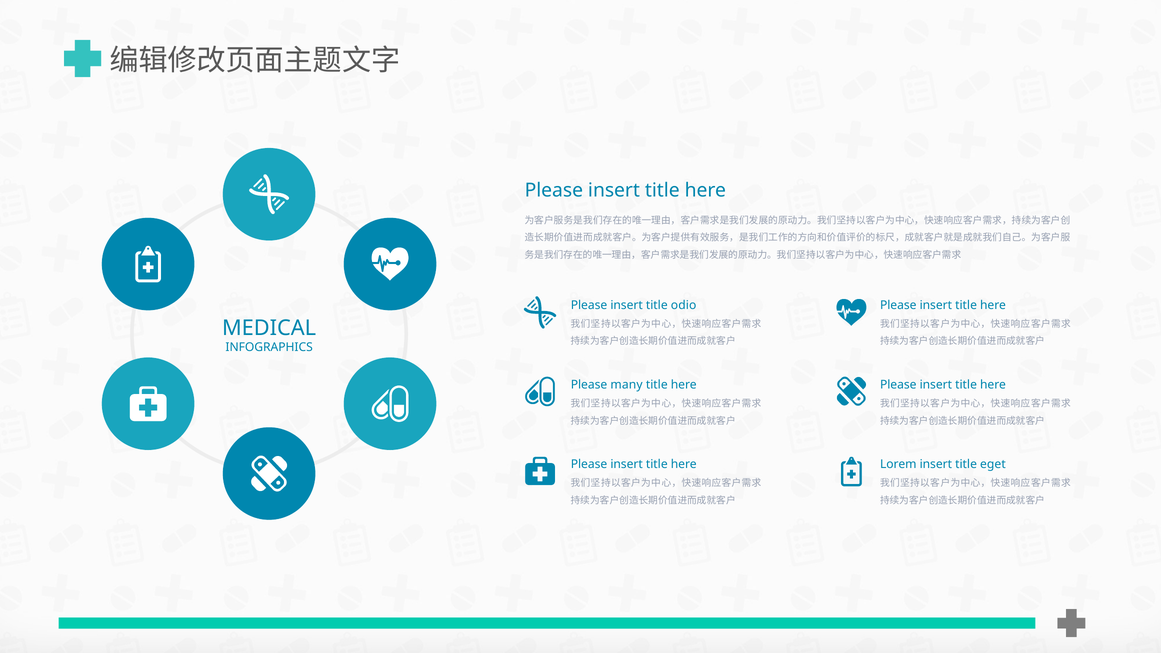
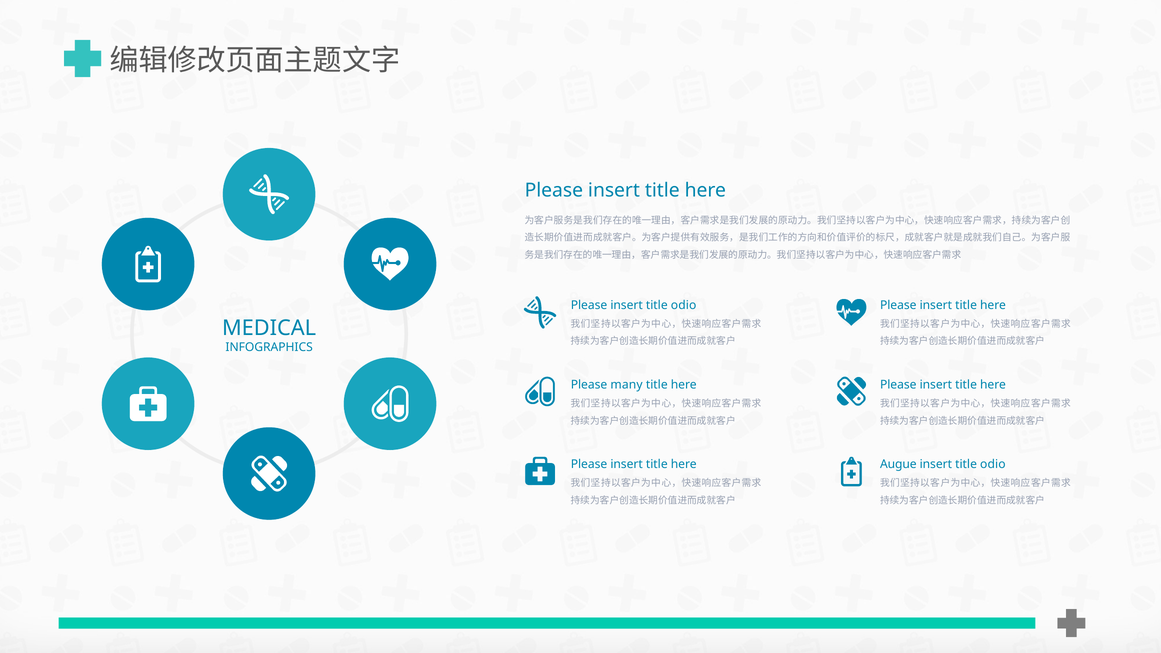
Lorem: Lorem -> Augue
eget at (993, 464): eget -> odio
